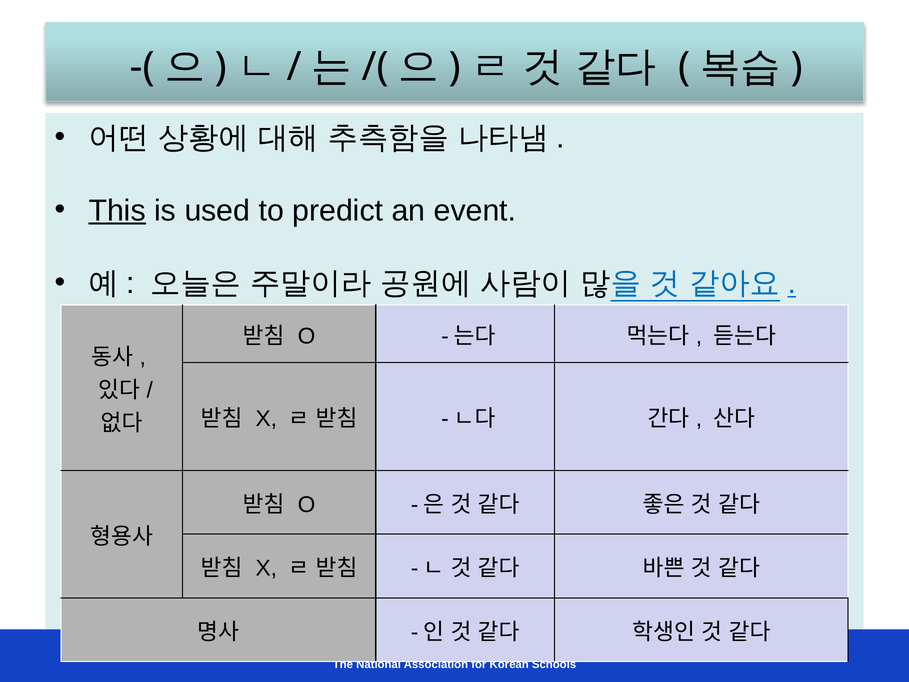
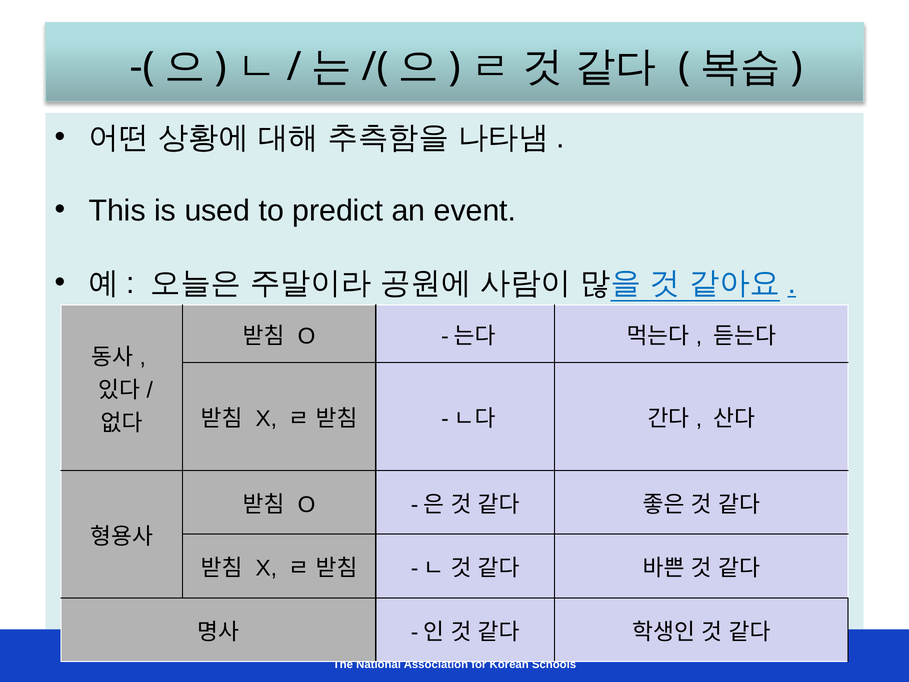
This underline: present -> none
